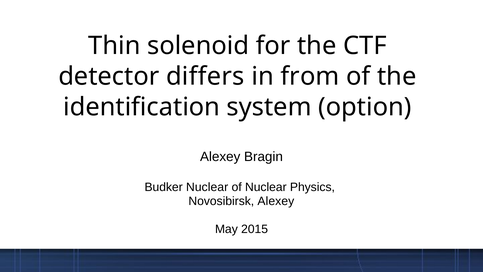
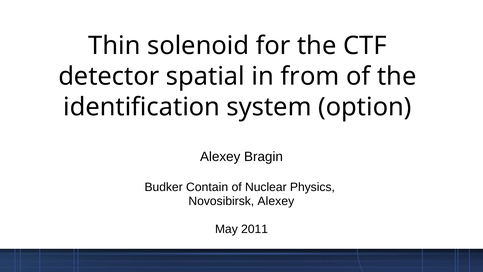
differs: differs -> spatial
Budker Nuclear: Nuclear -> Contain
2015: 2015 -> 2011
